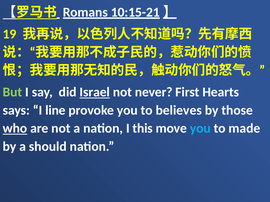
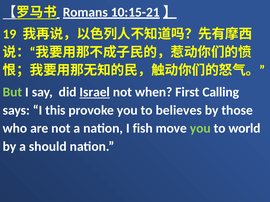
never: never -> when
Hearts: Hearts -> Calling
line: line -> this
who underline: present -> none
this: this -> fish
you at (200, 129) colour: light blue -> light green
made: made -> world
